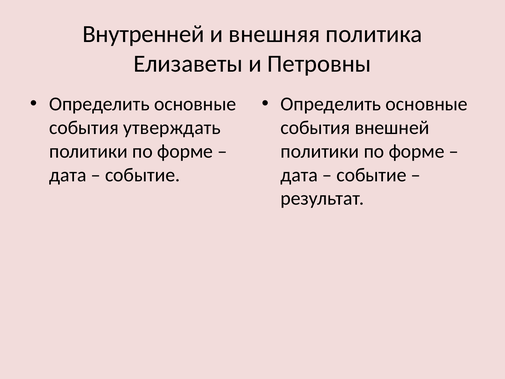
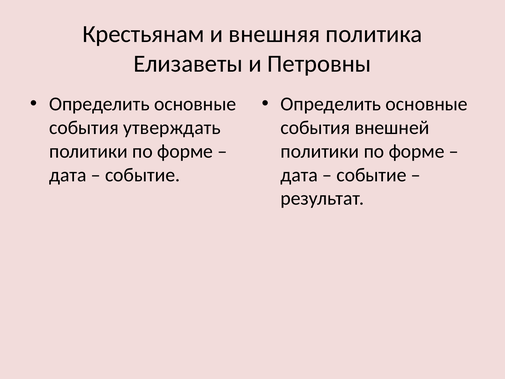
Внутренней: Внутренней -> Крестьянам
